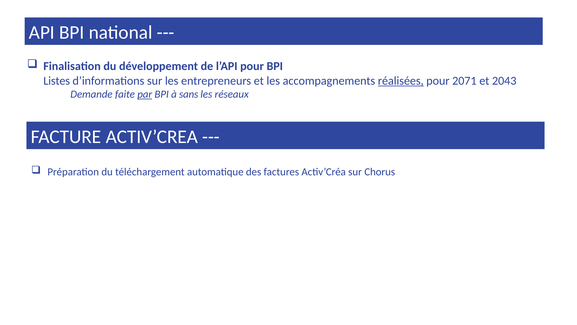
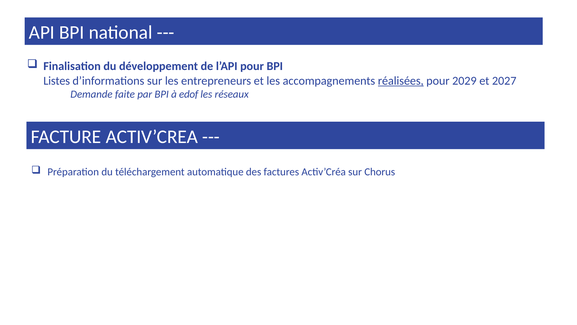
2071: 2071 -> 2029
2043: 2043 -> 2027
par underline: present -> none
sans: sans -> edof
